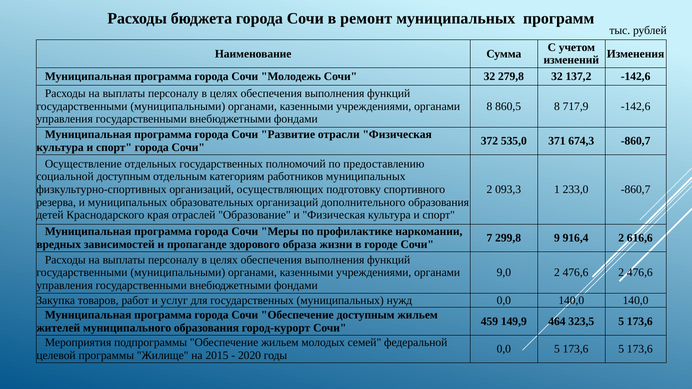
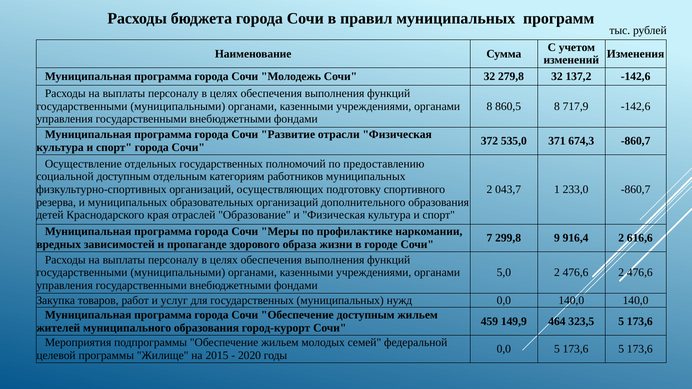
ремонт: ремонт -> правил
093,3: 093,3 -> 043,7
9,0: 9,0 -> 5,0
